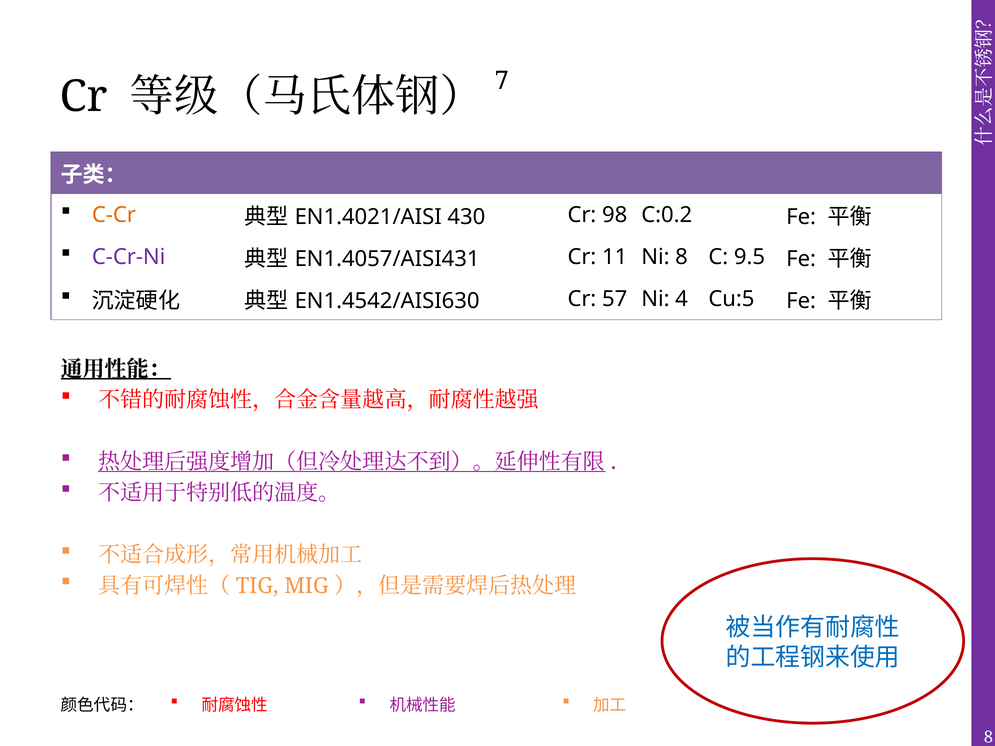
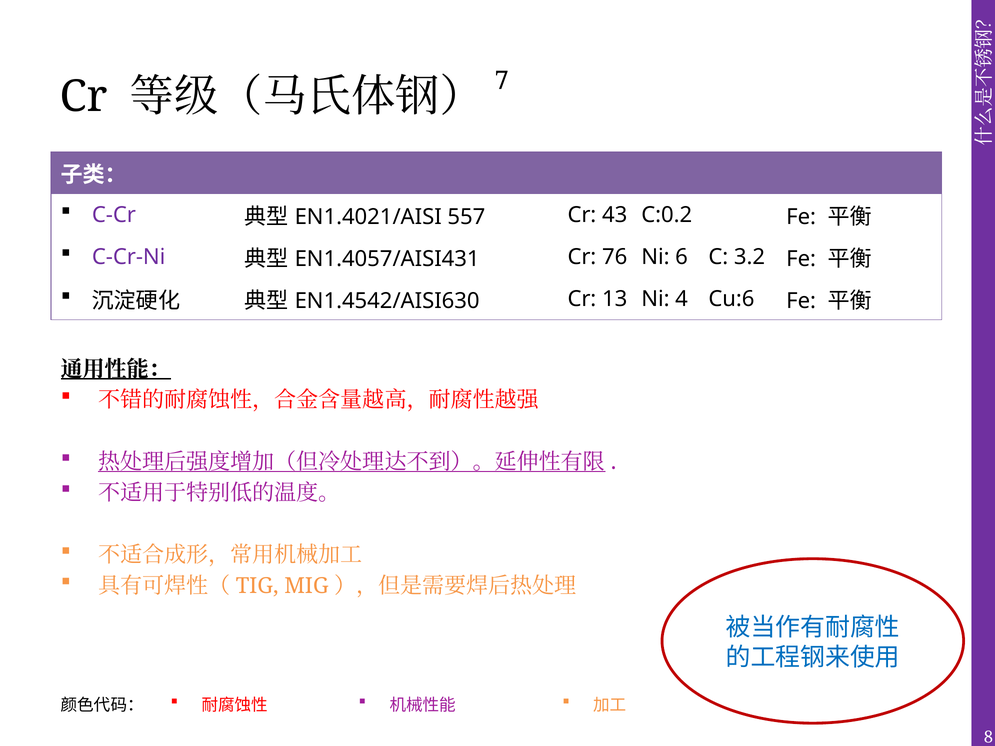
C-Cr colour: orange -> purple
430: 430 -> 557
98: 98 -> 43
11: 11 -> 76
Ni 8: 8 -> 6
9.5: 9.5 -> 3.2
57: 57 -> 13
Cu:5: Cu:5 -> Cu:6
